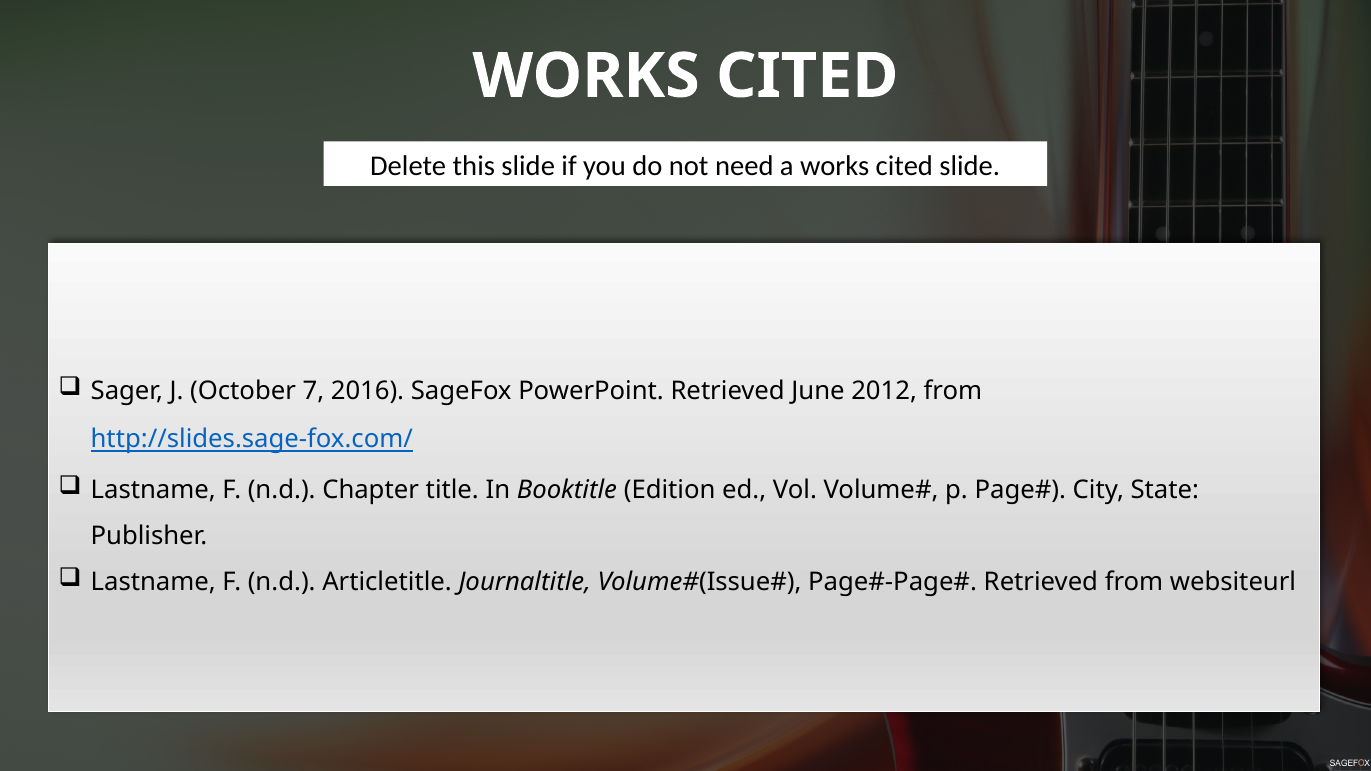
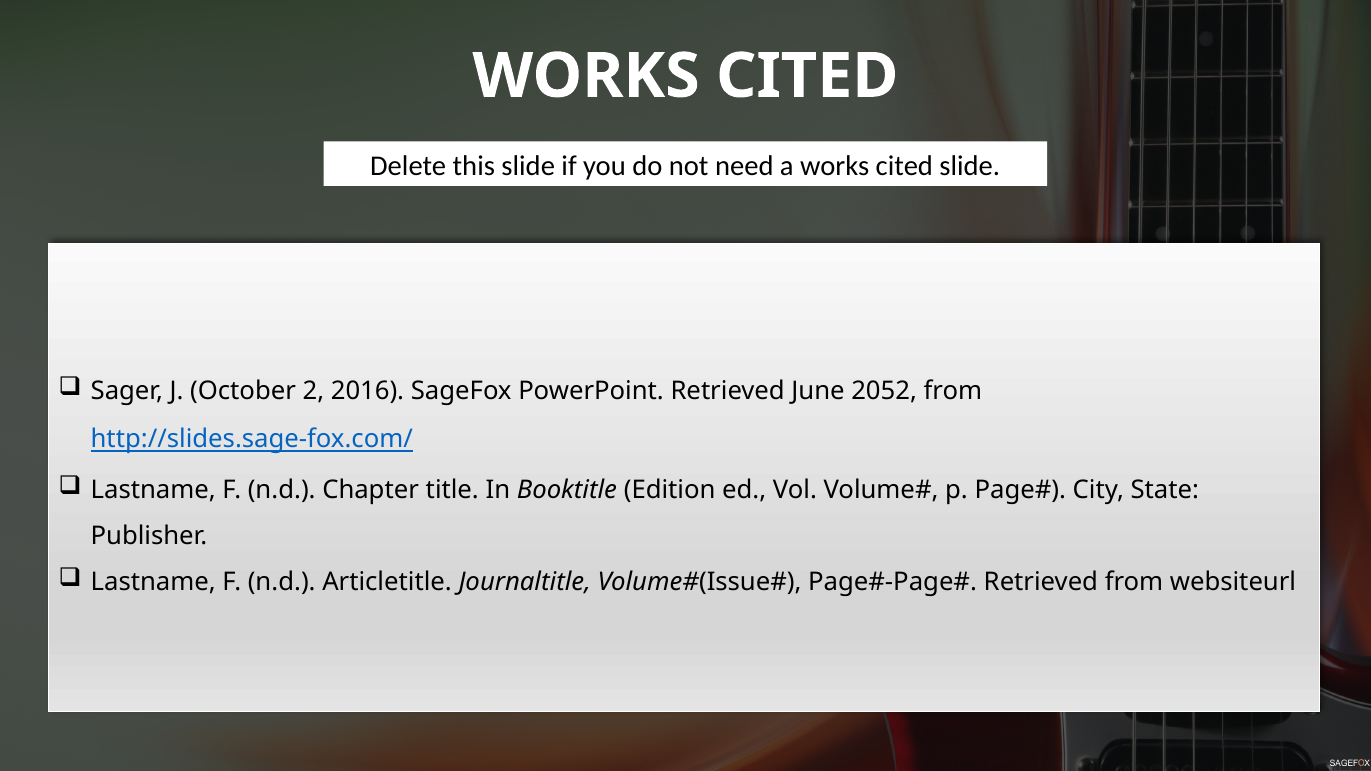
7: 7 -> 2
2012: 2012 -> 2052
